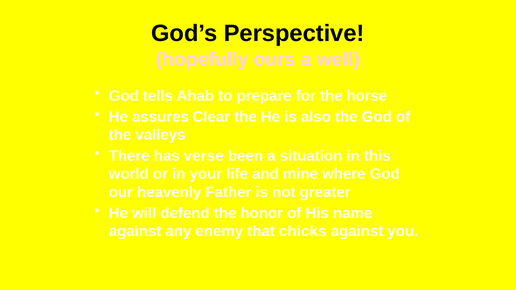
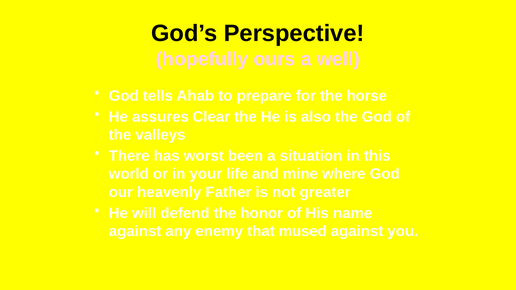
verse: verse -> worst
chicks: chicks -> mused
